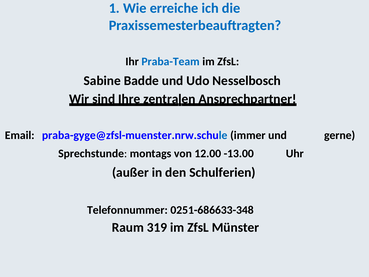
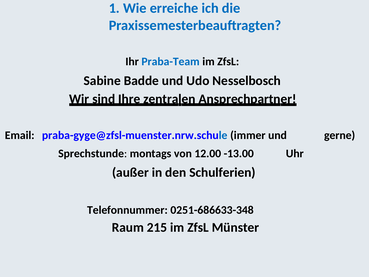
319: 319 -> 215
